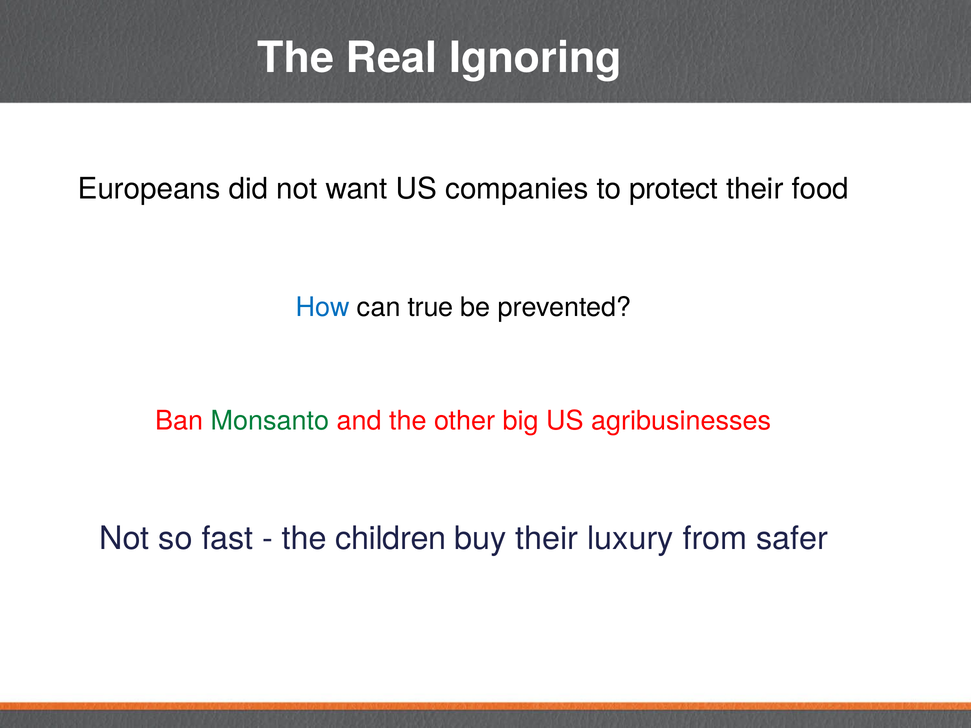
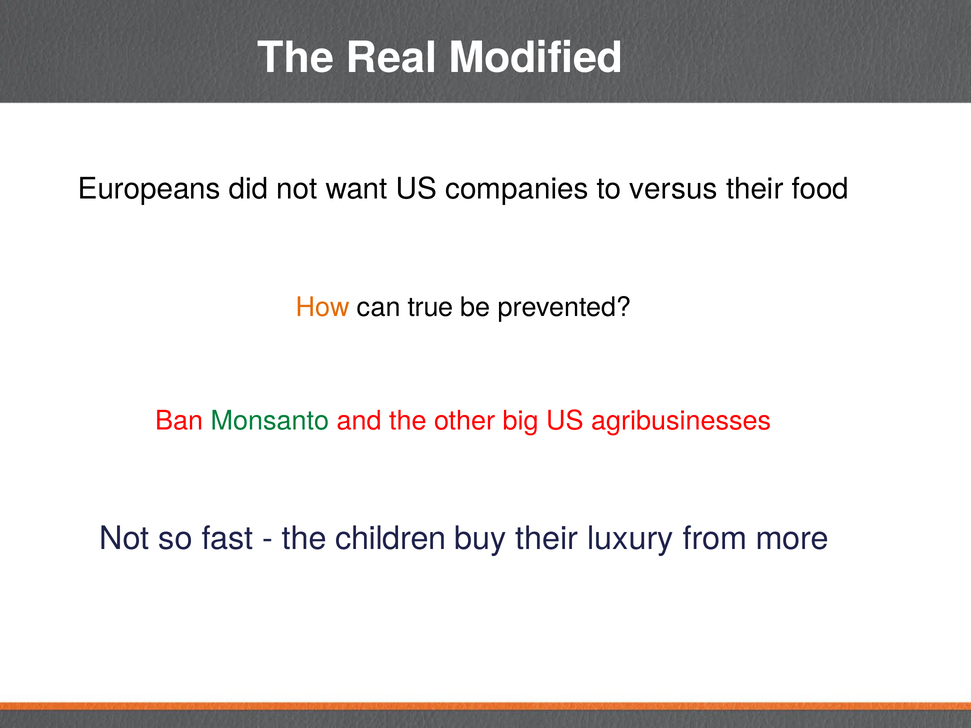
Ignoring: Ignoring -> Modified
protect: protect -> versus
How colour: blue -> orange
safer: safer -> more
